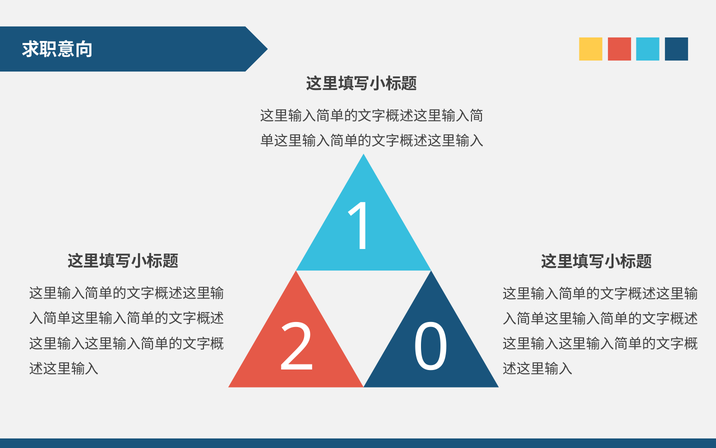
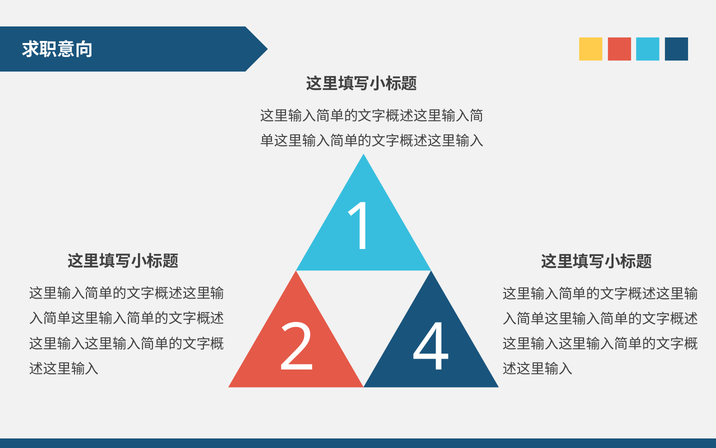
0: 0 -> 4
